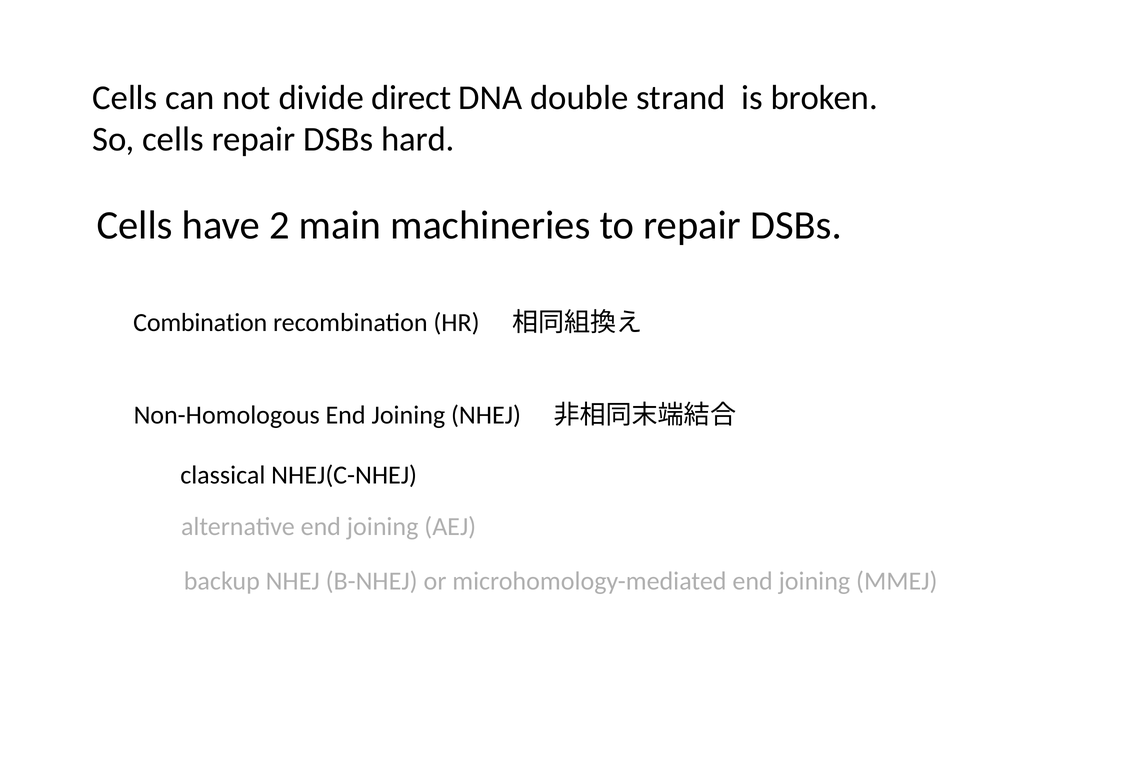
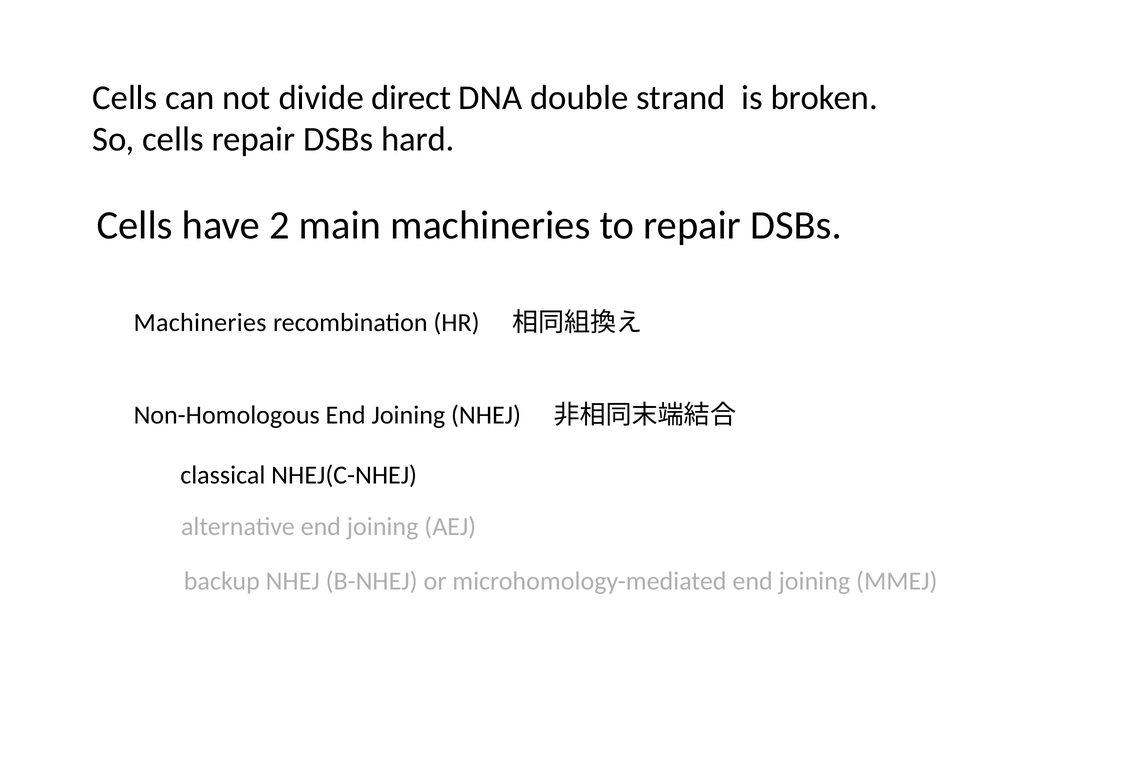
Combination at (200, 323): Combination -> Machineries
